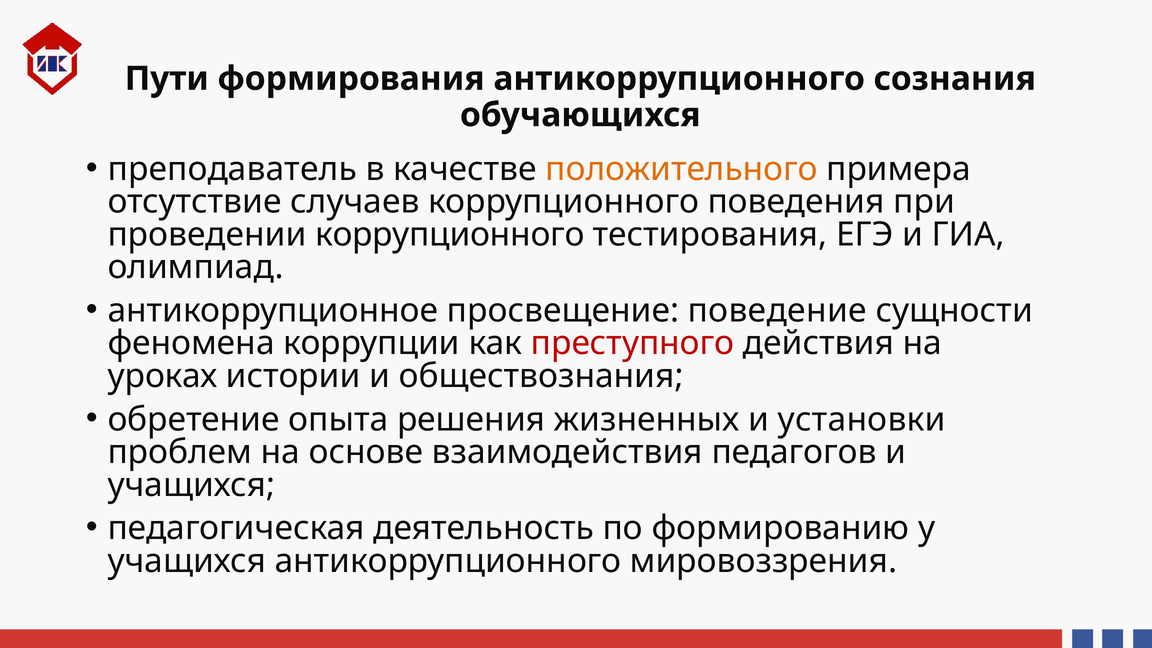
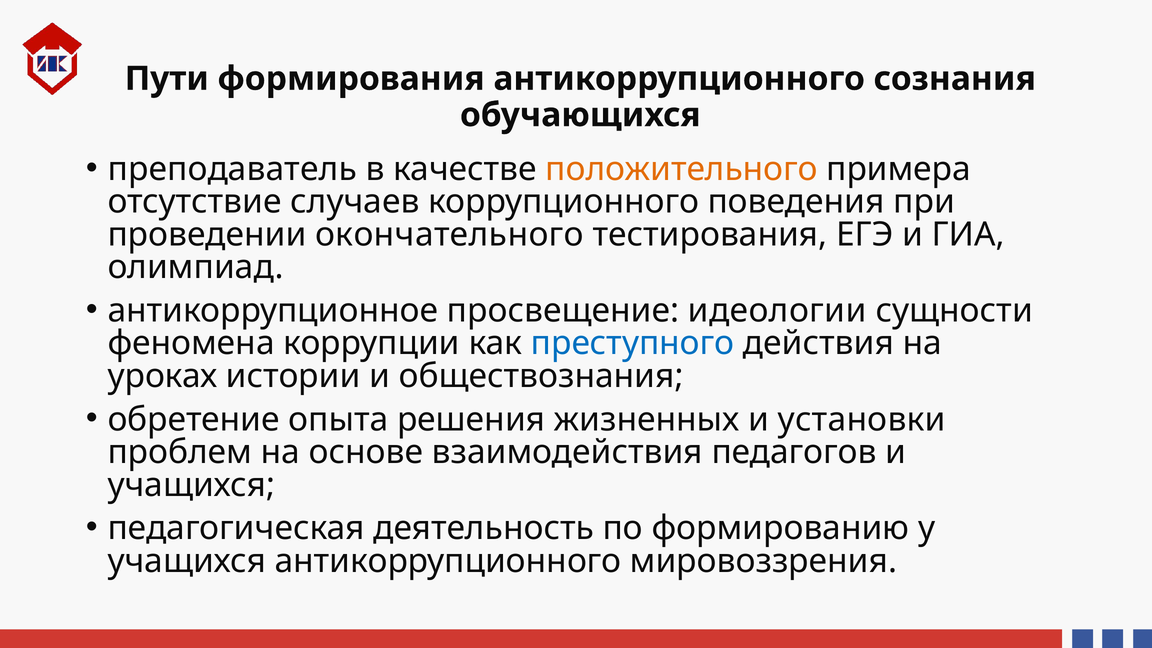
проведении коррупционного: коррупционного -> окончательного
поведение: поведение -> идеологии
преступного colour: red -> blue
